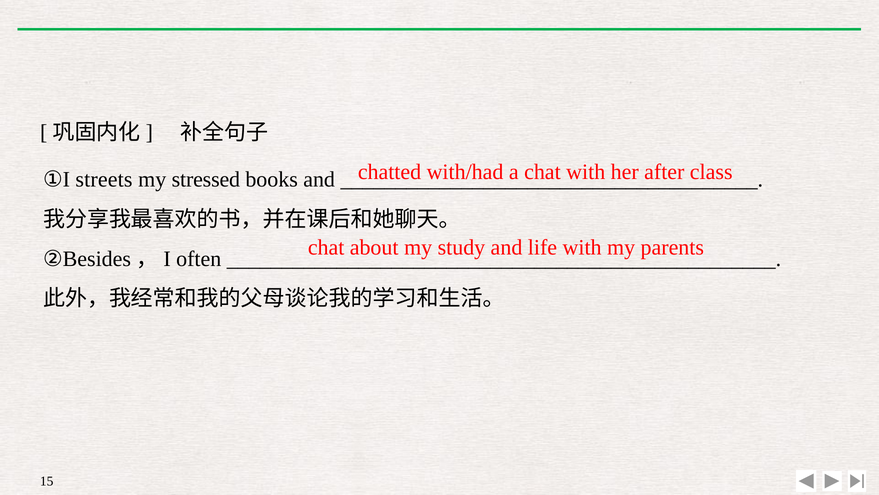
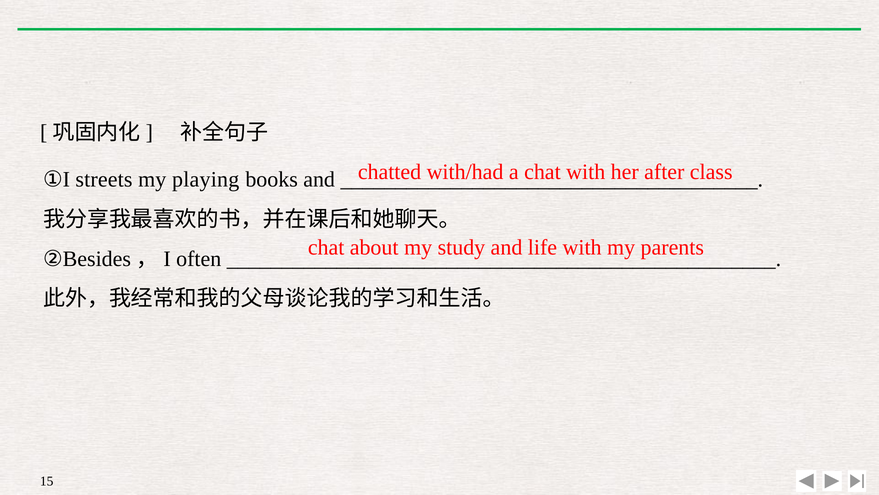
stressed: stressed -> playing
